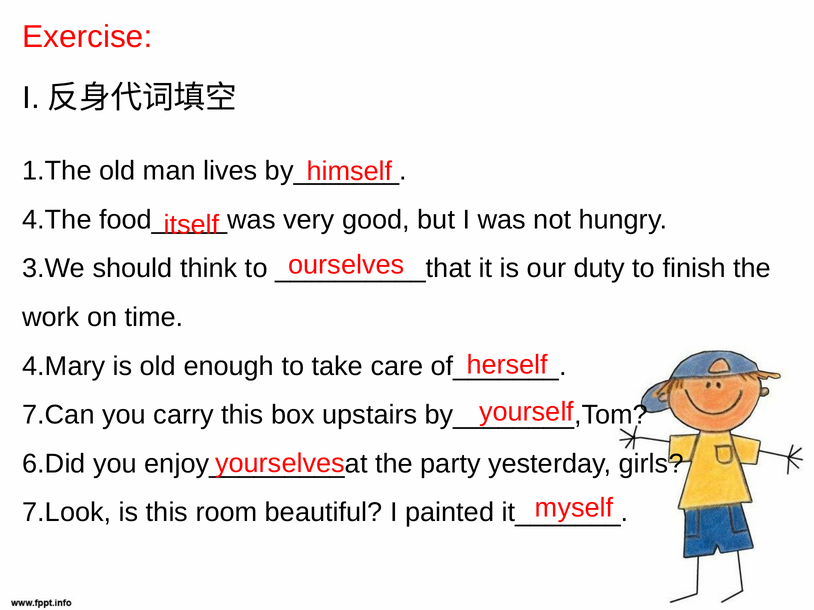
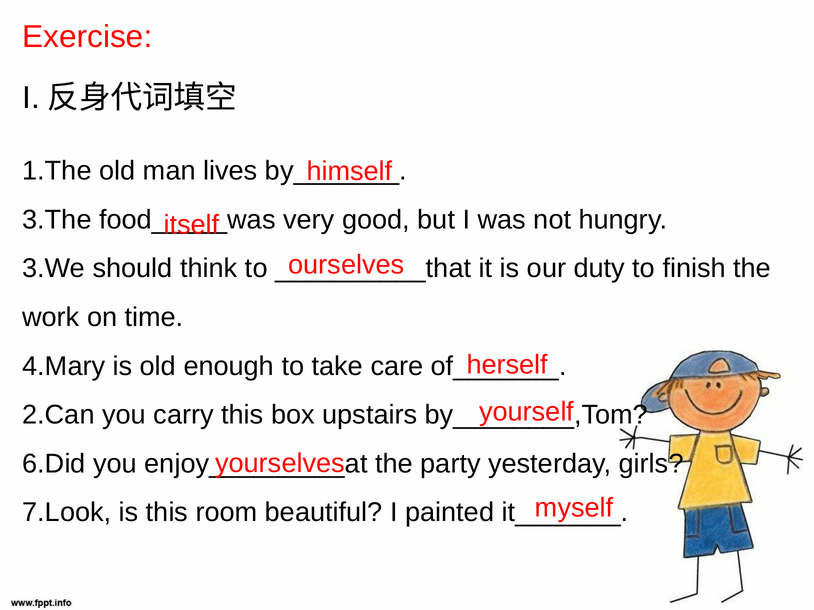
4.The: 4.The -> 3.The
7.Can: 7.Can -> 2.Can
